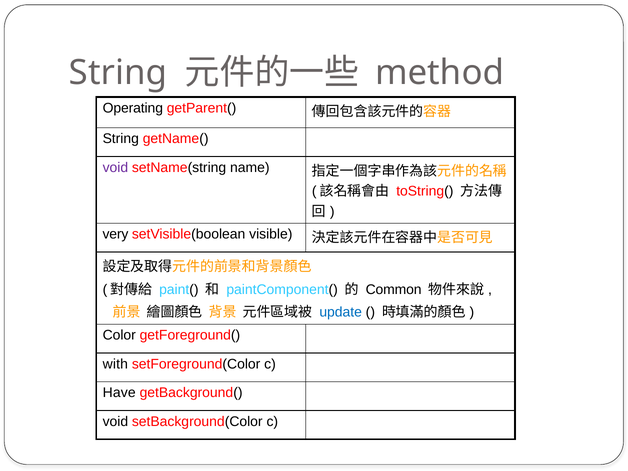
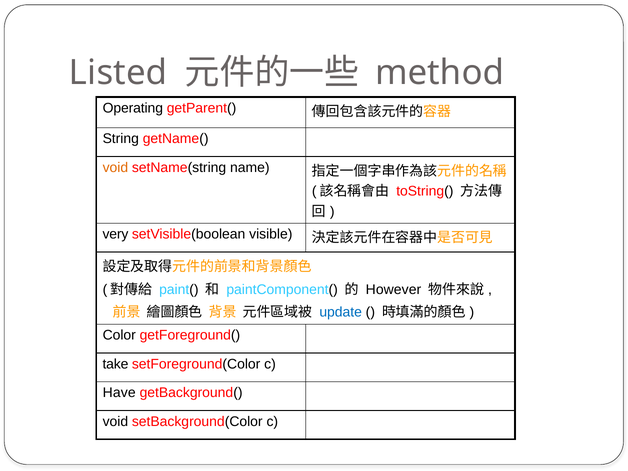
String at (118, 73): String -> Listed
void at (115, 168) colour: purple -> orange
Common: Common -> However
with: with -> take
